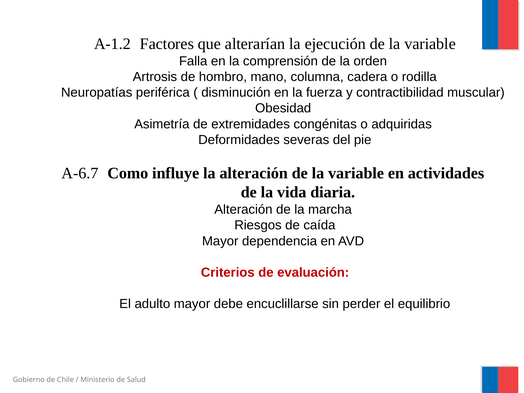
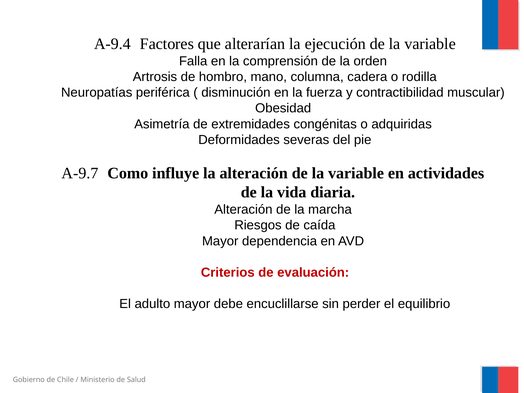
A-1.2: A-1.2 -> A-9.4
A-6.7: A-6.7 -> A-9.7
